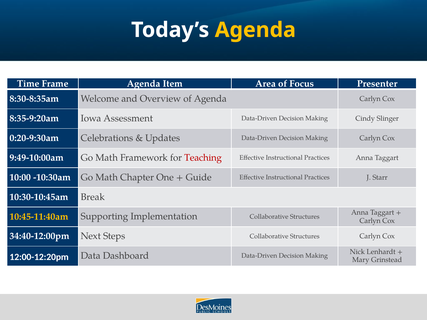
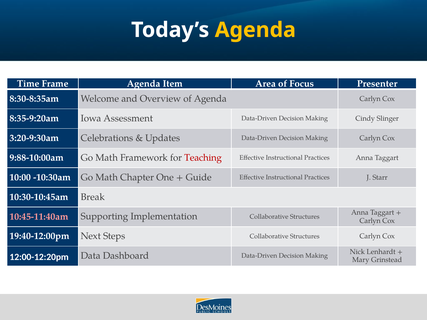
0:20-9:30am: 0:20-9:30am -> 3:20-9:30am
9:49-10:00am: 9:49-10:00am -> 9:88-10:00am
10:45-11:40am colour: yellow -> pink
34:40-12:00pm: 34:40-12:00pm -> 19:40-12:00pm
